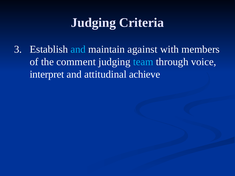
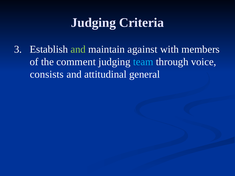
and at (78, 49) colour: light blue -> light green
interpret: interpret -> consists
achieve: achieve -> general
